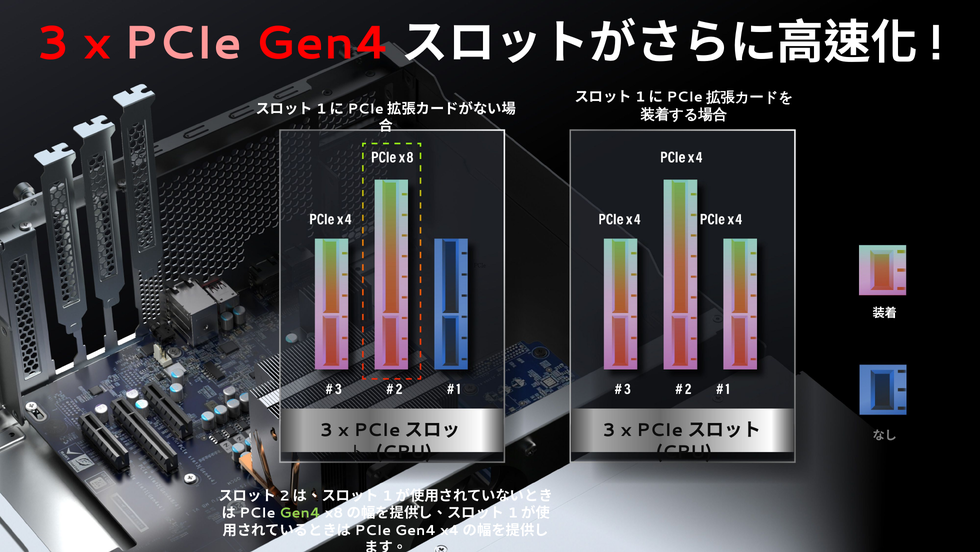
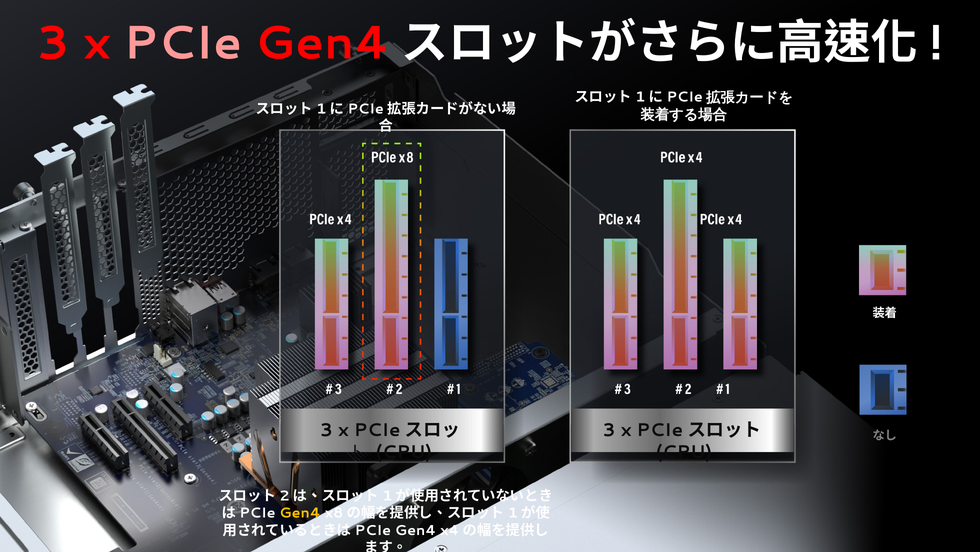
Gen4 at (300, 512) colour: light green -> yellow
